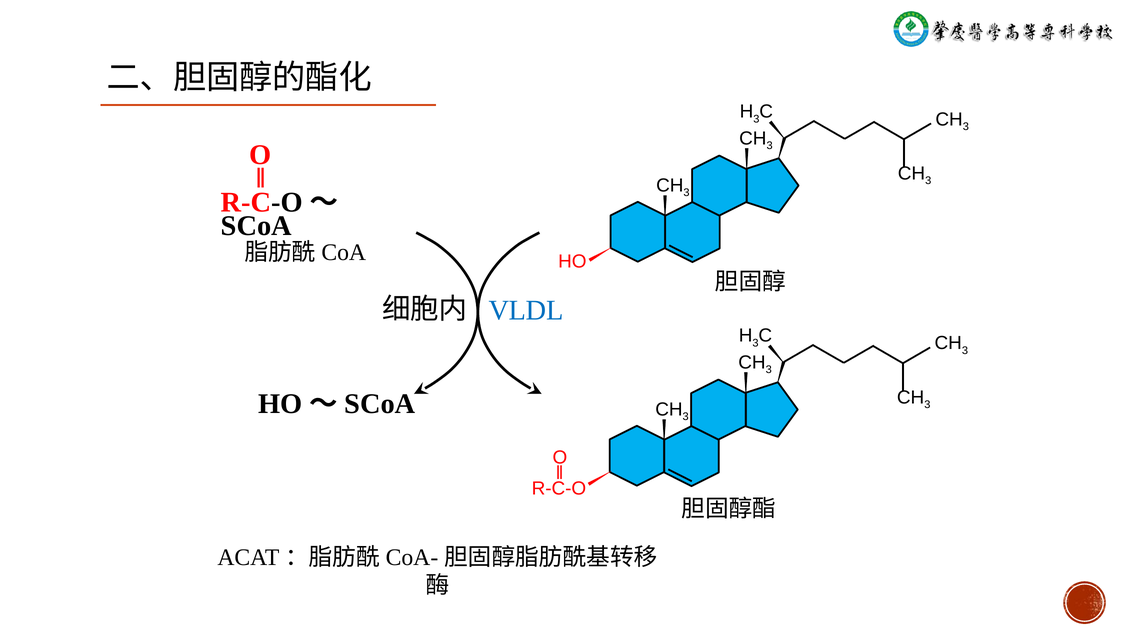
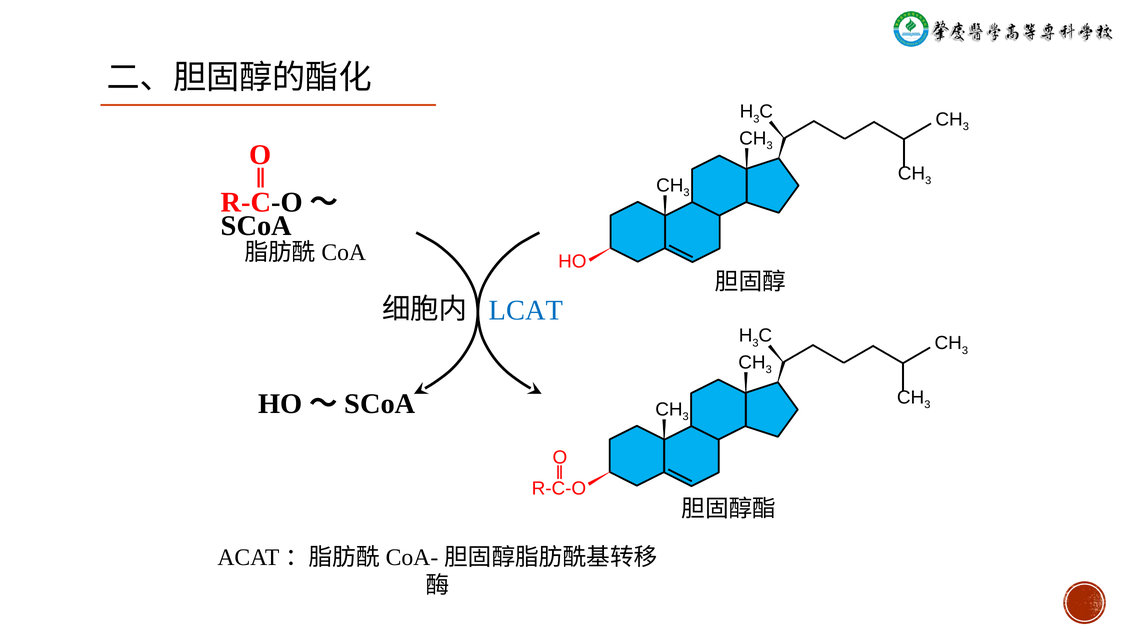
VLDL: VLDL -> LCAT
